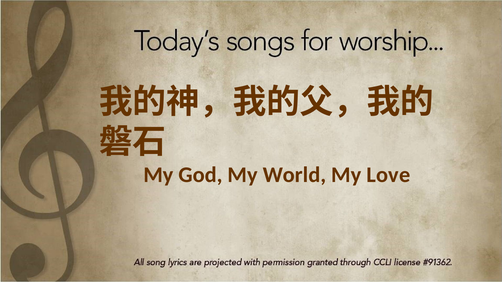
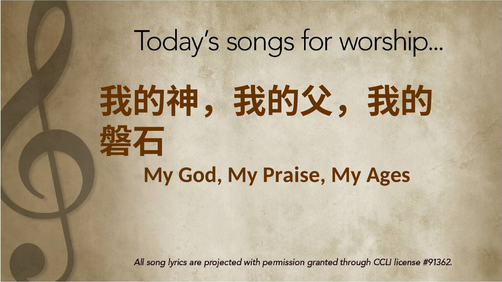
World: World -> Praise
Love: Love -> Ages
